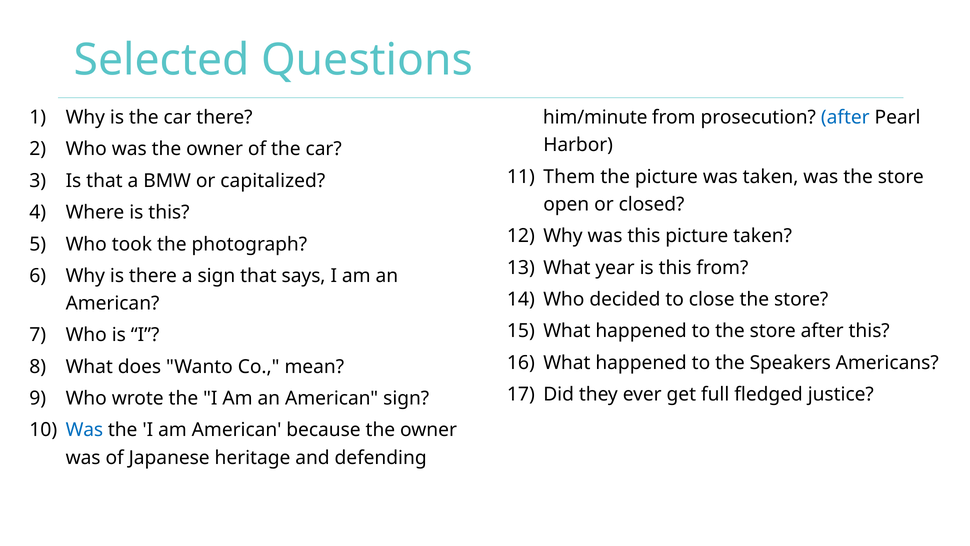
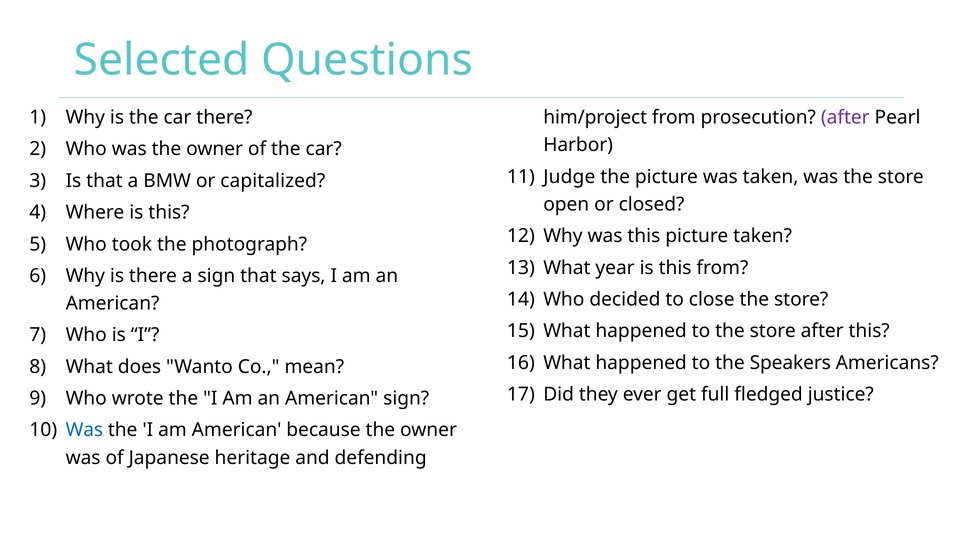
him/minute: him/minute -> him/project
after at (845, 117) colour: blue -> purple
Them: Them -> Judge
